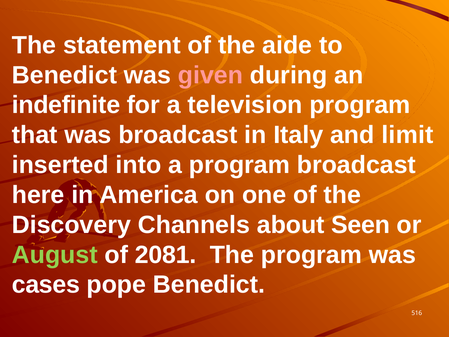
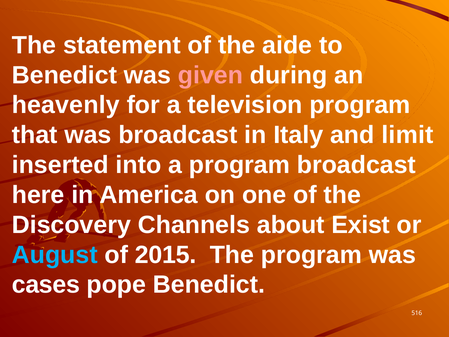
indefinite: indefinite -> heavenly
Seen: Seen -> Exist
August colour: light green -> light blue
2081: 2081 -> 2015
